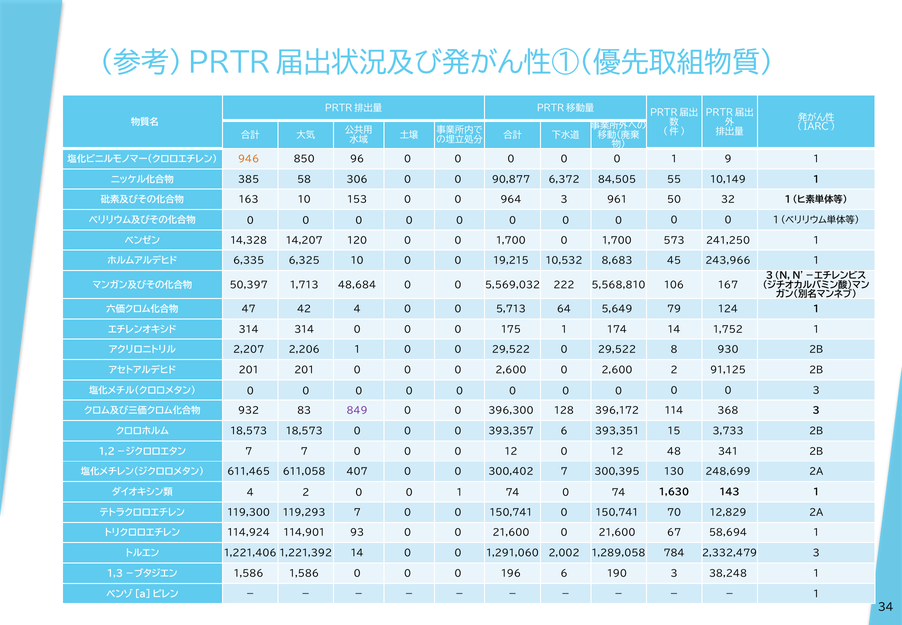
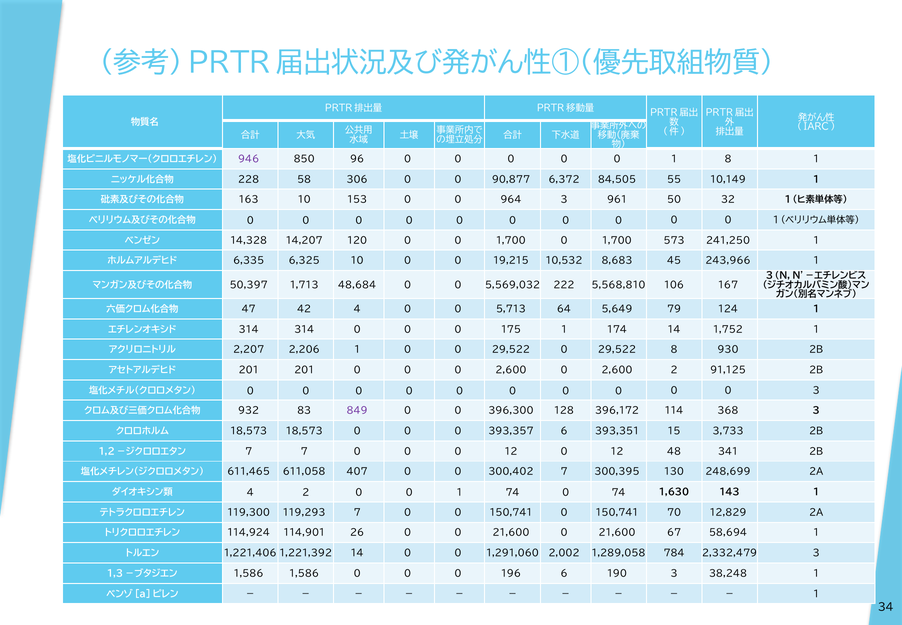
946 colour: orange -> purple
1 9: 9 -> 8
385: 385 -> 228
93: 93 -> 26
